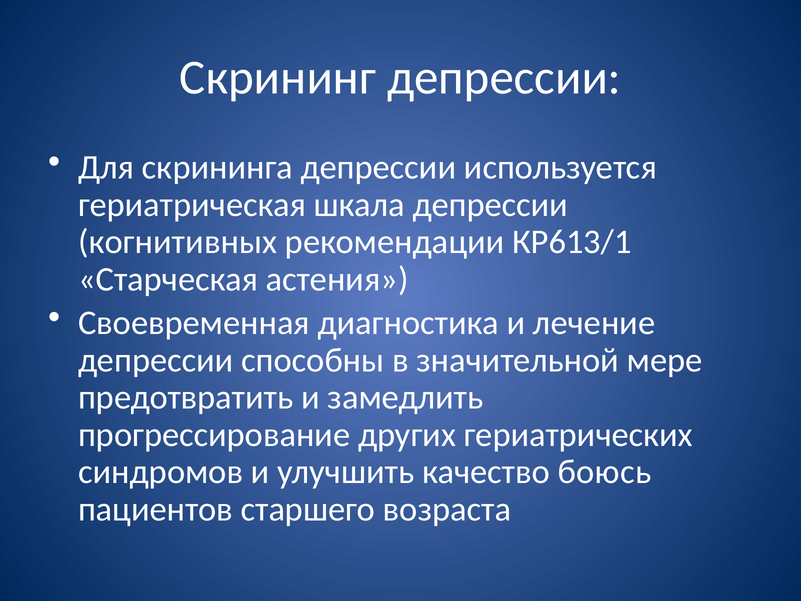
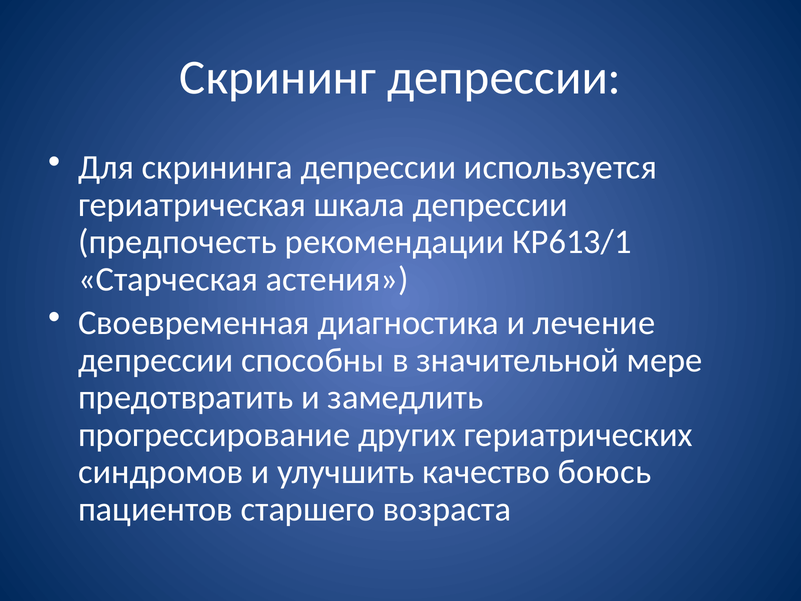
когнитивных: когнитивных -> предпочесть
